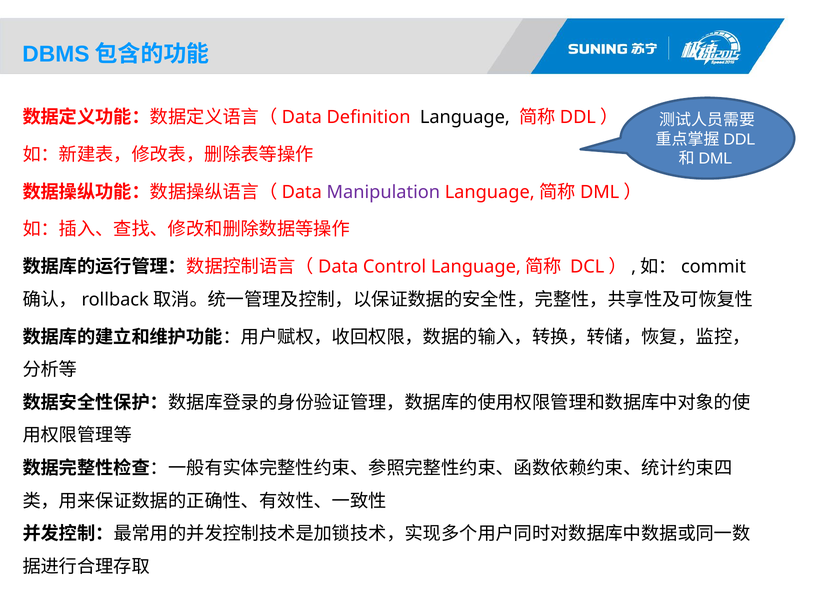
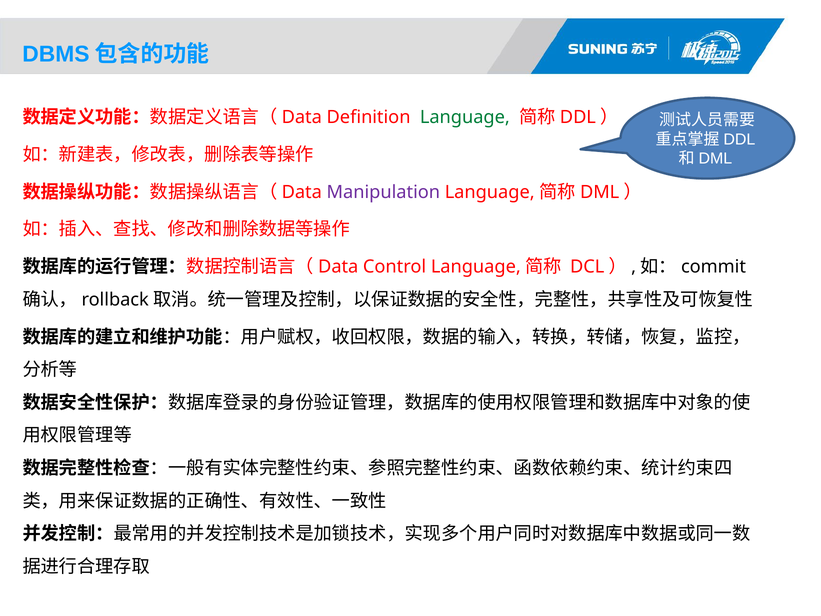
Language at (465, 117) colour: black -> green
